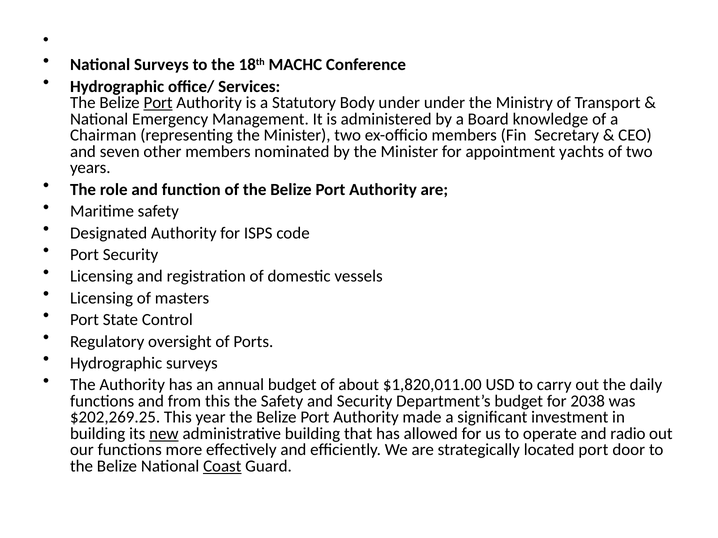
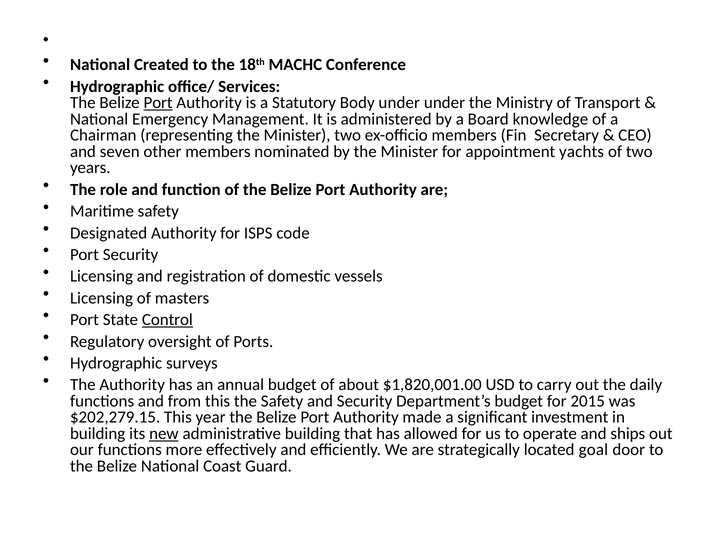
National Surveys: Surveys -> Created
Control underline: none -> present
$1,820,011.00: $1,820,011.00 -> $1,820,001.00
2038: 2038 -> 2015
$202,269.25: $202,269.25 -> $202,279.15
radio: radio -> ships
located port: port -> goal
Coast underline: present -> none
